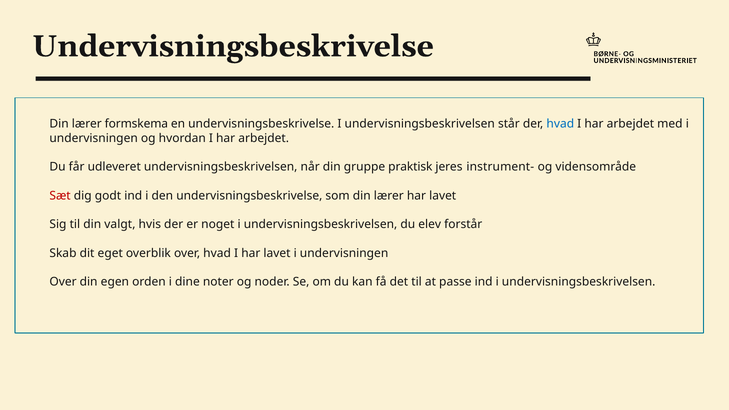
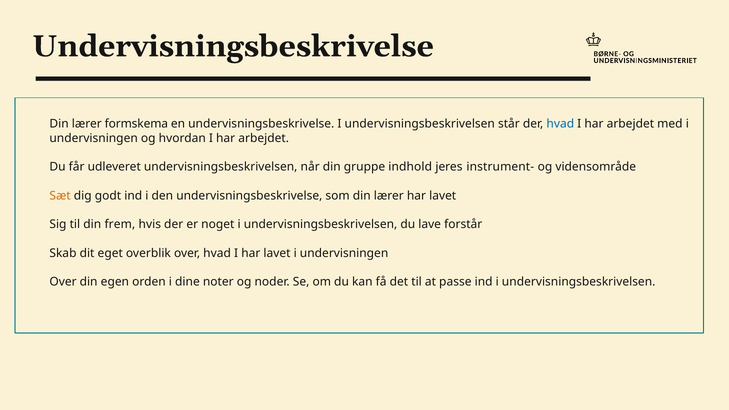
praktisk: praktisk -> indhold
Sæt colour: red -> orange
valgt: valgt -> frem
elev: elev -> lave
